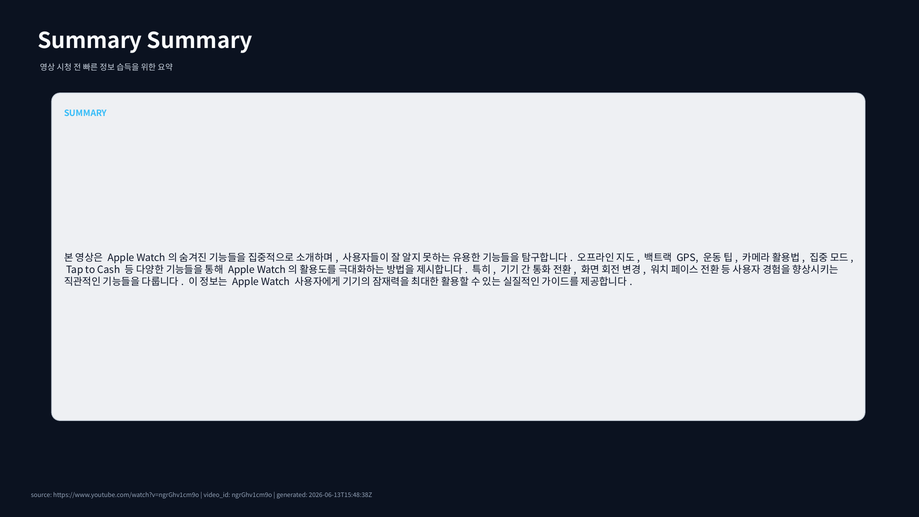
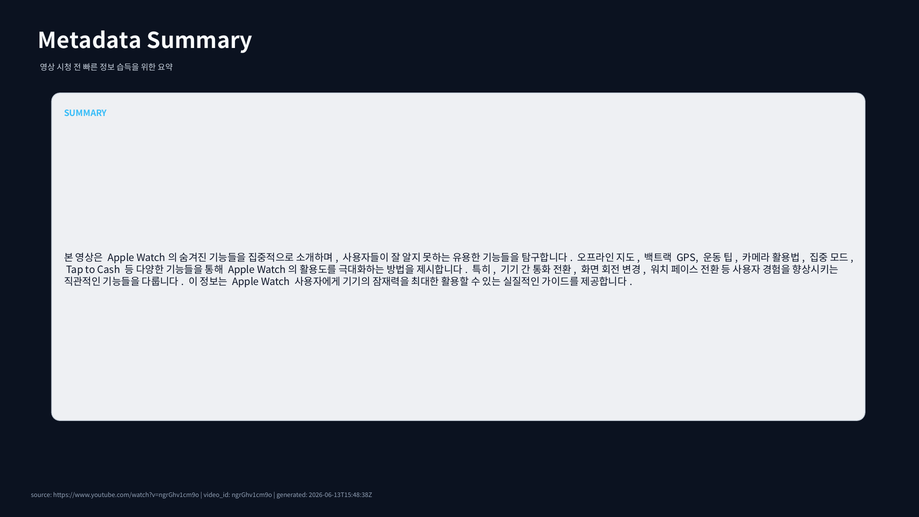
Summary at (90, 41): Summary -> Metadata
